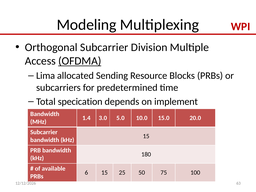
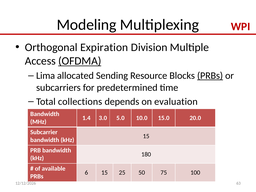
Orthogonal Subcarrier: Subcarrier -> Expiration
PRBs at (210, 76) underline: none -> present
specication: specication -> collections
implement: implement -> evaluation
